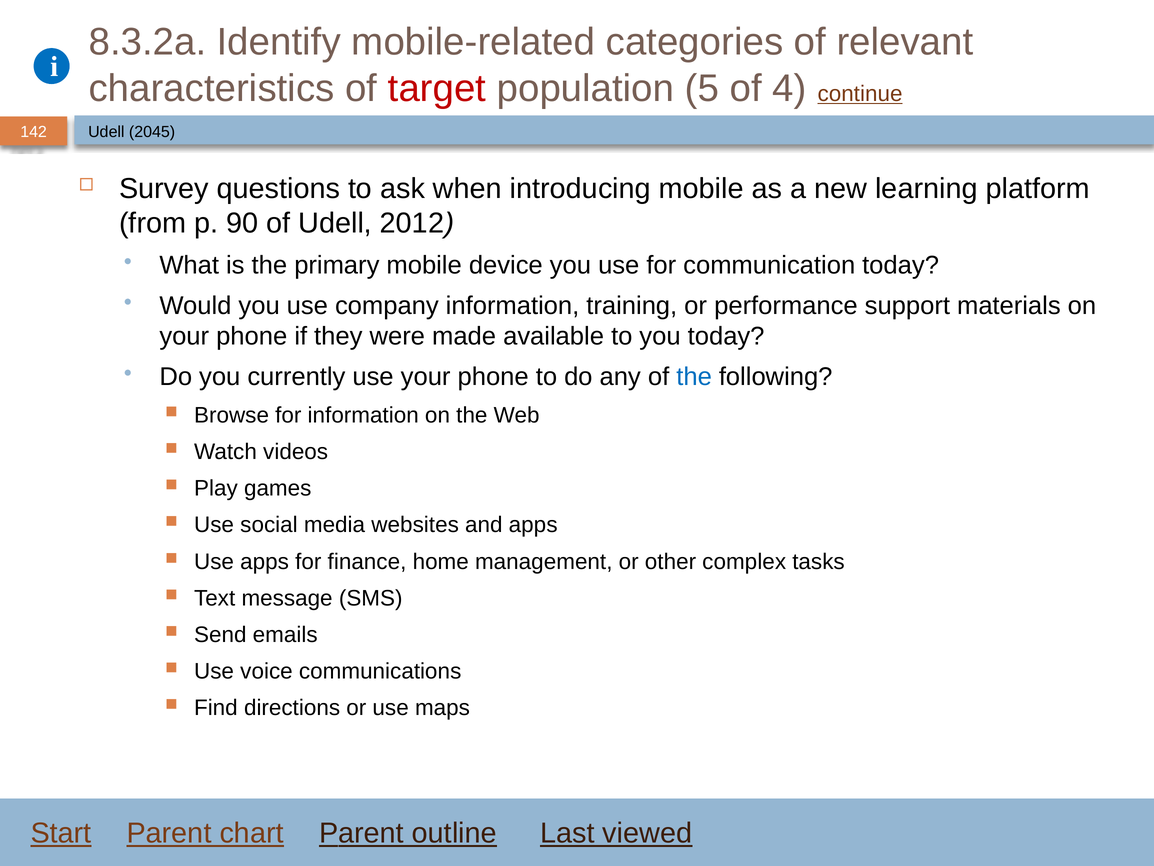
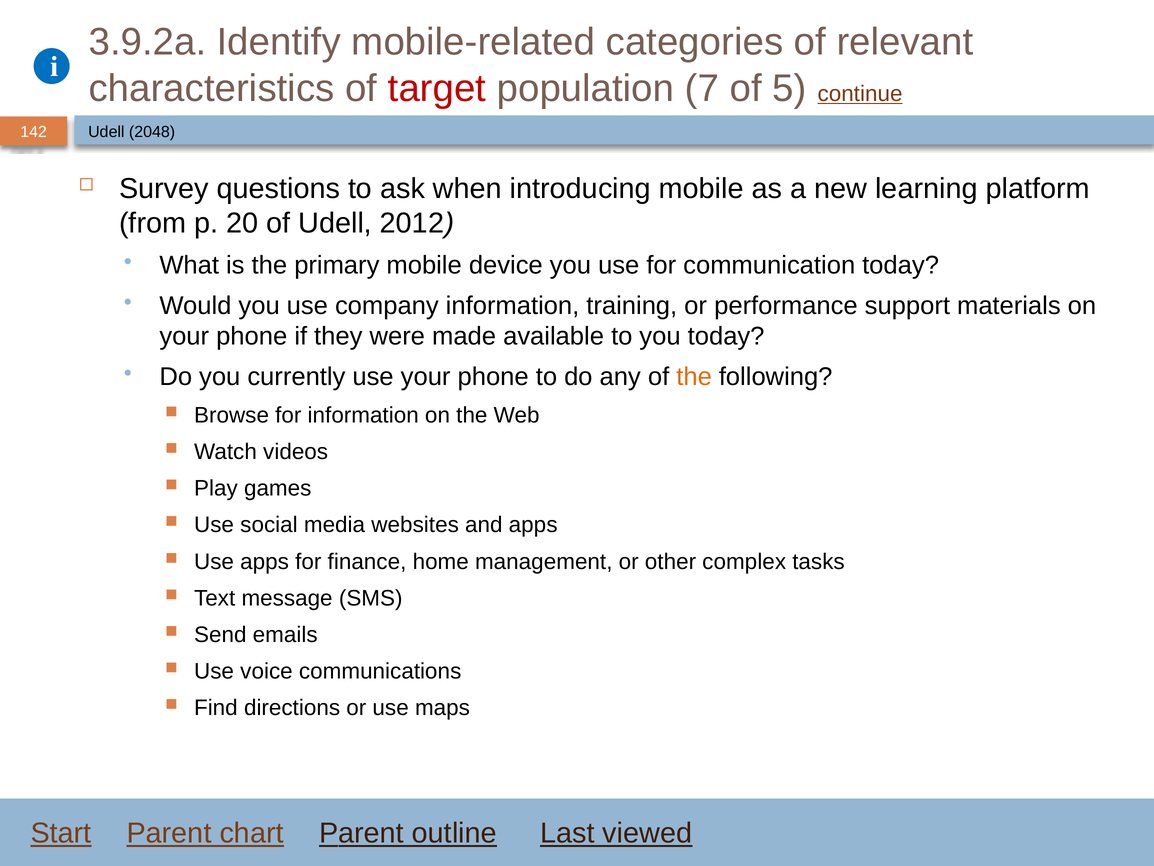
8.3.2a: 8.3.2a -> 3.9.2a
5: 5 -> 7
4: 4 -> 5
2045: 2045 -> 2048
90: 90 -> 20
the at (694, 377) colour: blue -> orange
